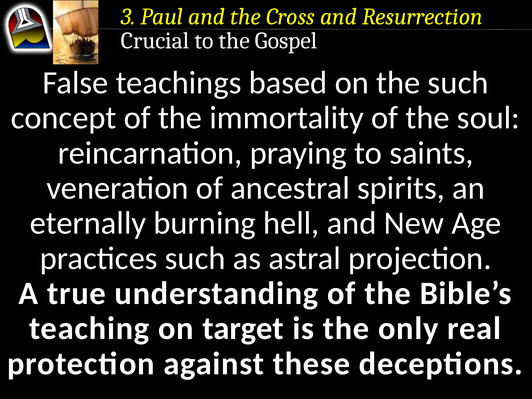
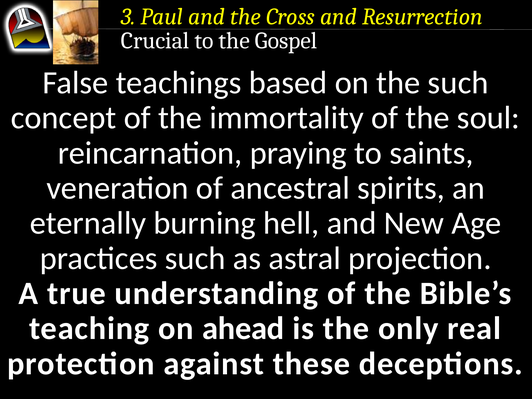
target: target -> ahead
